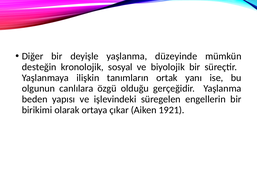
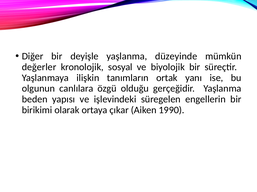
desteğin: desteğin -> değerler
1921: 1921 -> 1990
